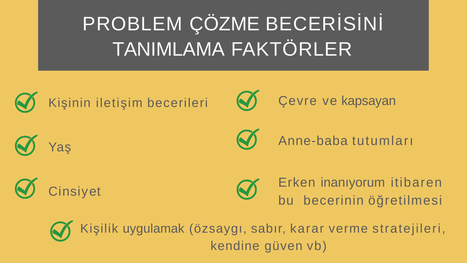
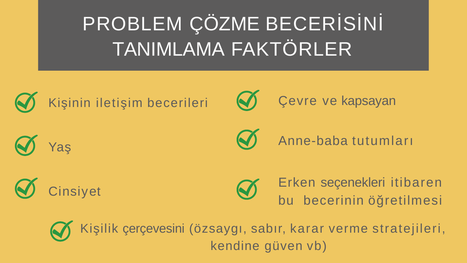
inanıyorum: inanıyorum -> seçenekleri
uygulamak: uygulamak -> çerçevesini
